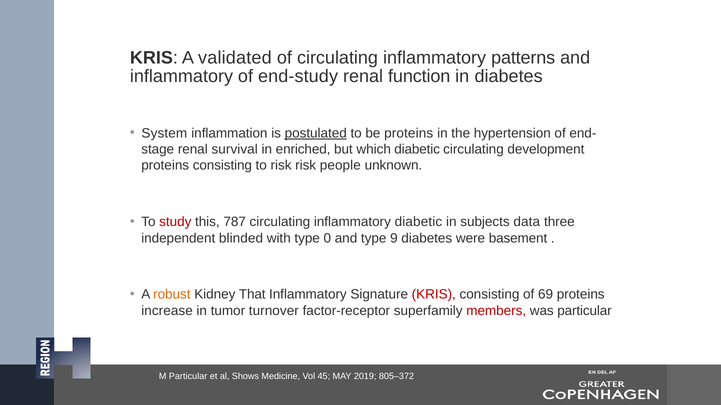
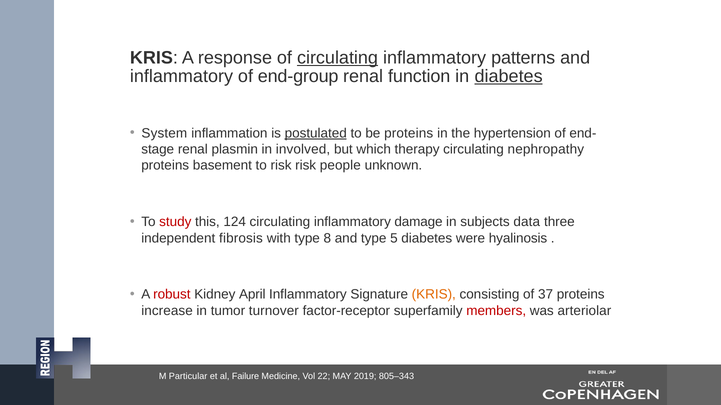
validated: validated -> response
circulating at (338, 58) underline: none -> present
end-study: end-study -> end-group
diabetes at (509, 76) underline: none -> present
survival: survival -> plasmin
enriched: enriched -> involved
which diabetic: diabetic -> therapy
development: development -> nephropathy
proteins consisting: consisting -> basement
787: 787 -> 124
inflammatory diabetic: diabetic -> damage
blinded: blinded -> fibrosis
0: 0 -> 8
9: 9 -> 5
basement: basement -> hyalinosis
robust colour: orange -> red
That: That -> April
KRIS at (434, 295) colour: red -> orange
69: 69 -> 37
was particular: particular -> arteriolar
Shows: Shows -> Failure
45: 45 -> 22
805–372: 805–372 -> 805–343
